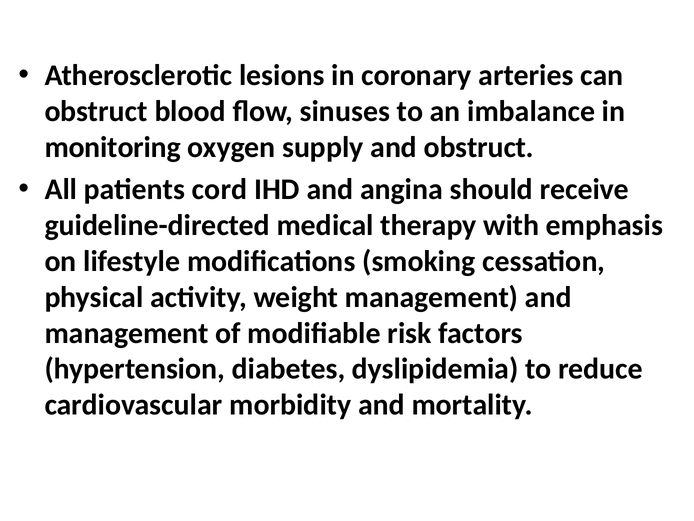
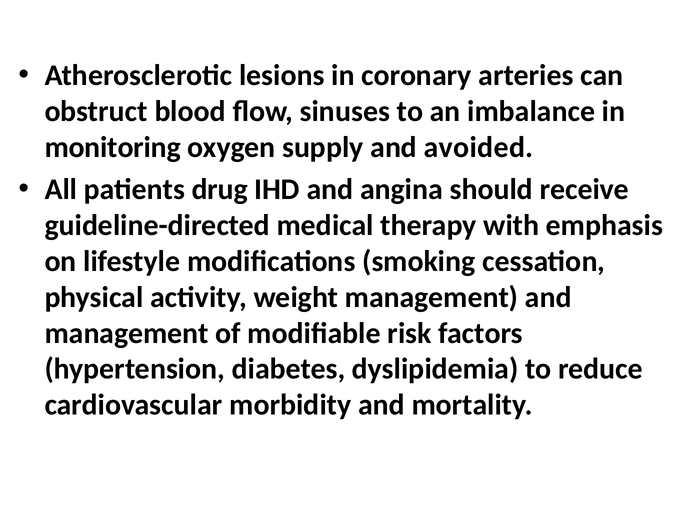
and obstruct: obstruct -> avoided
cord: cord -> drug
